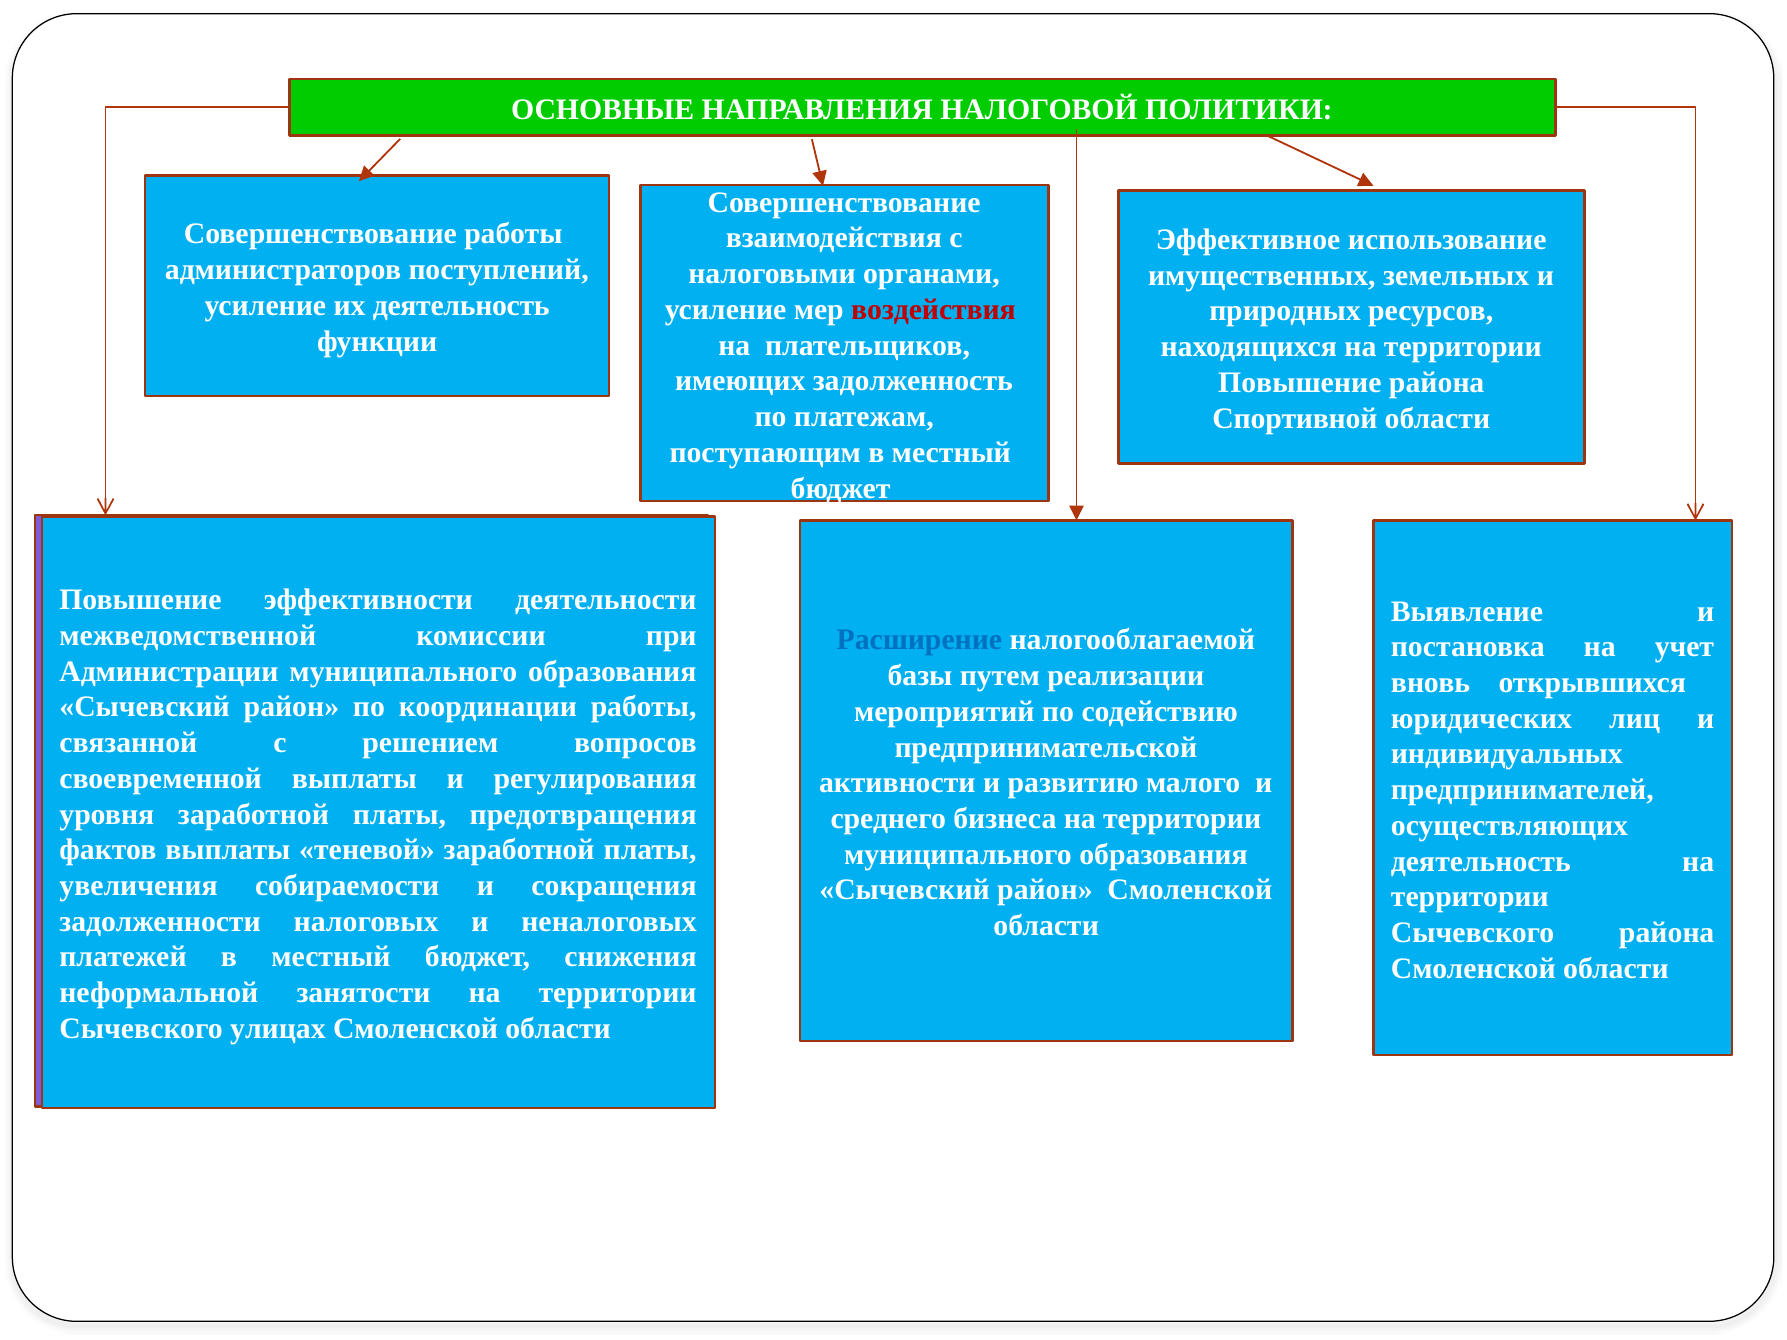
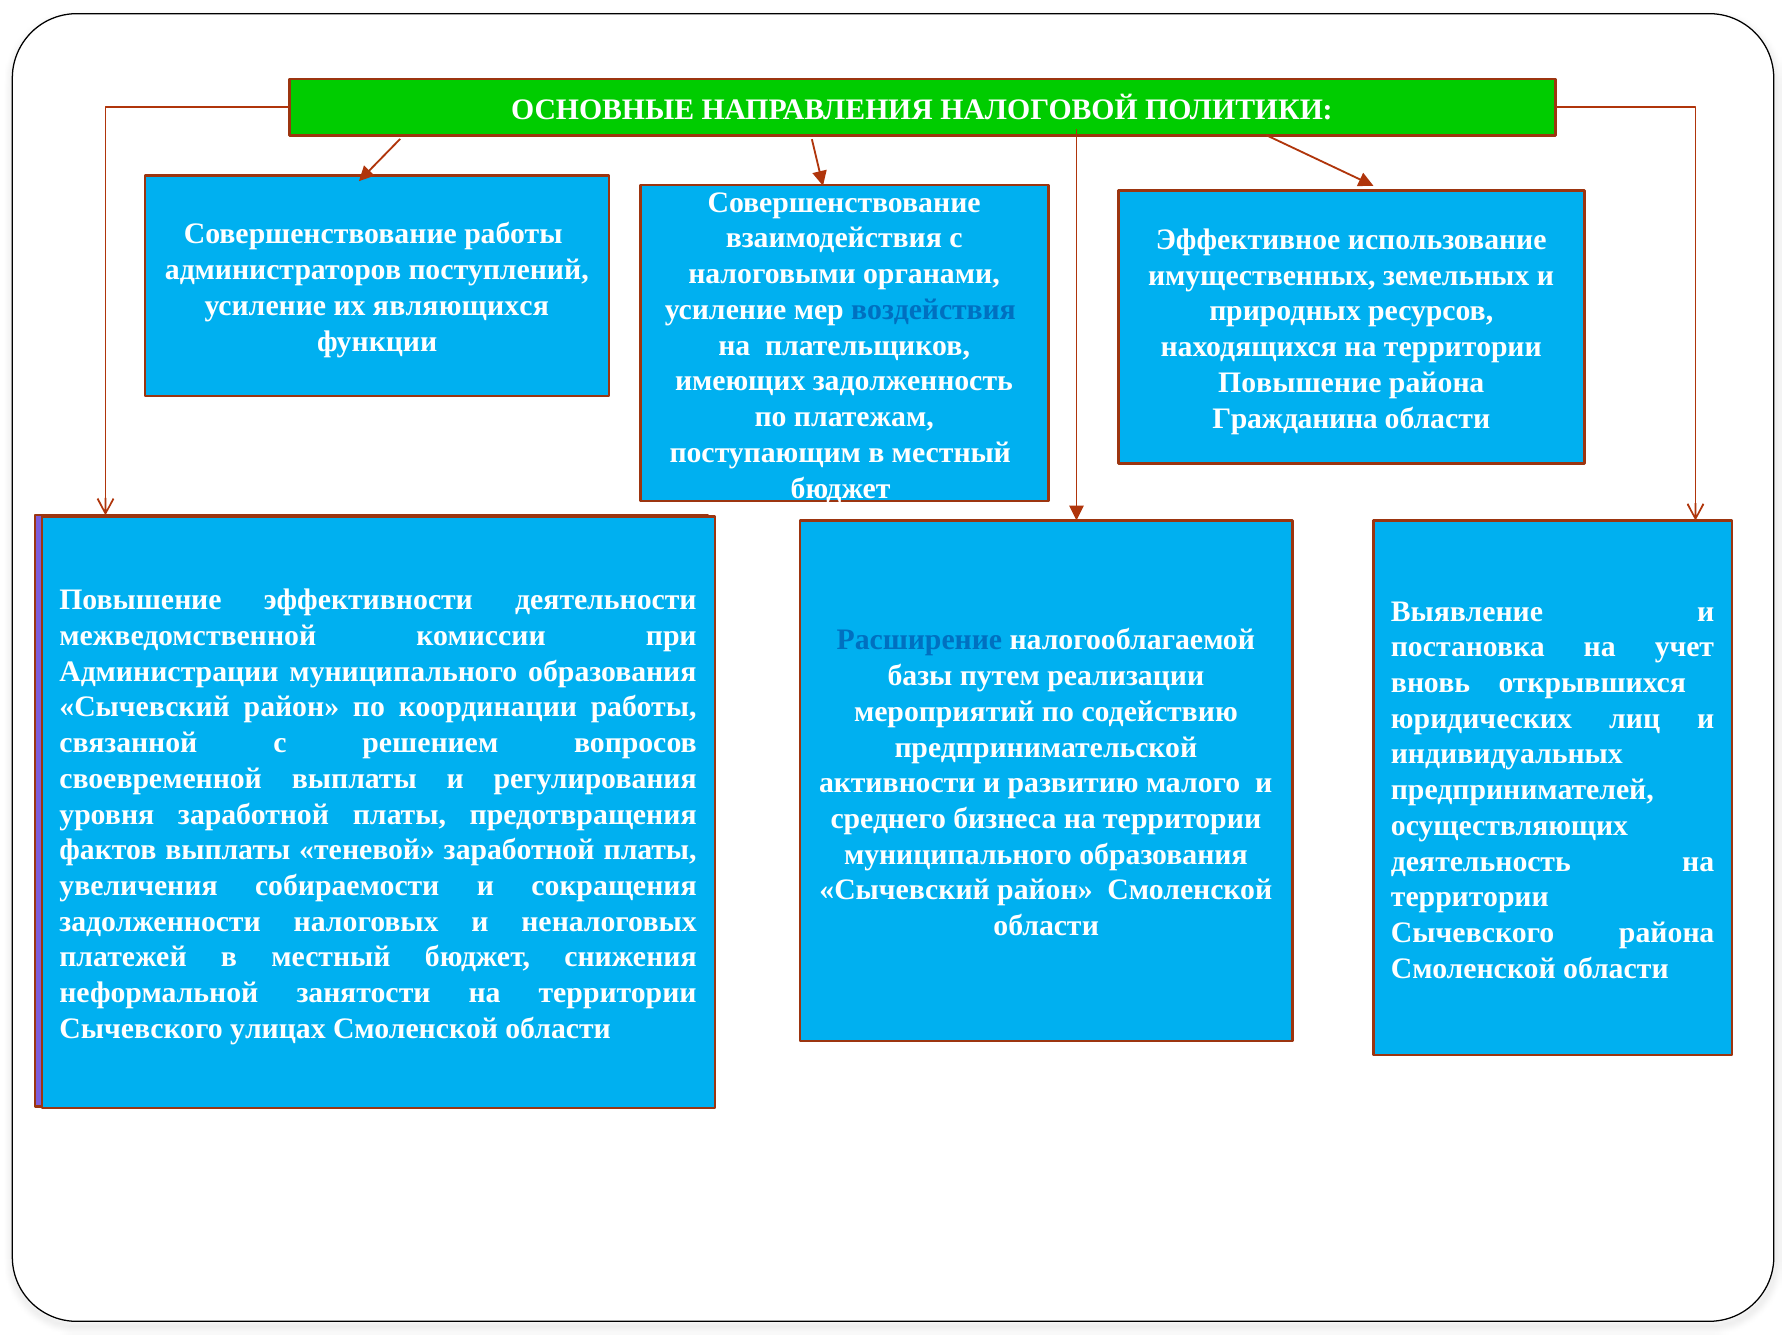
их деятельность: деятельность -> являющихся
воздействия colour: red -> blue
Спортивной: Спортивной -> Гражданина
